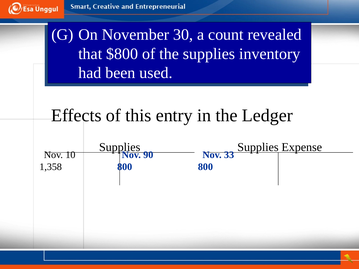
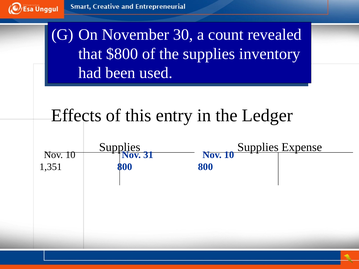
90: 90 -> 31
33 at (229, 155): 33 -> 10
1,358: 1,358 -> 1,351
